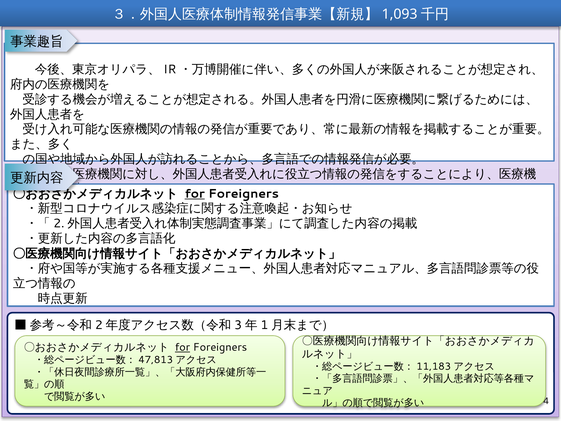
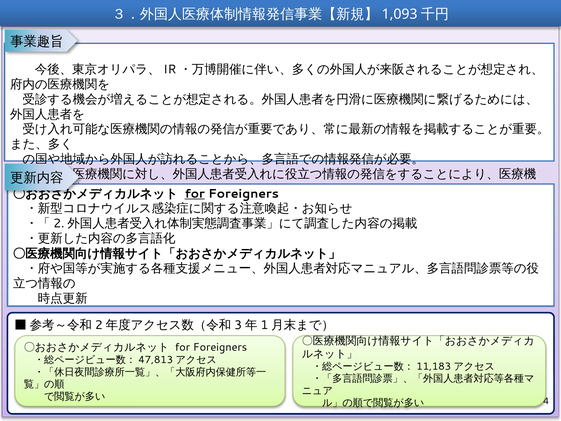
for at (182, 347) underline: present -> none
